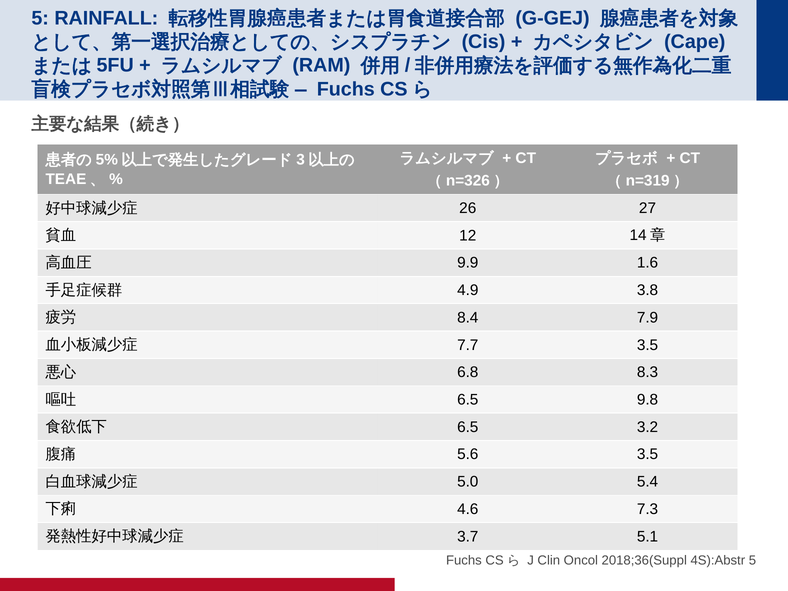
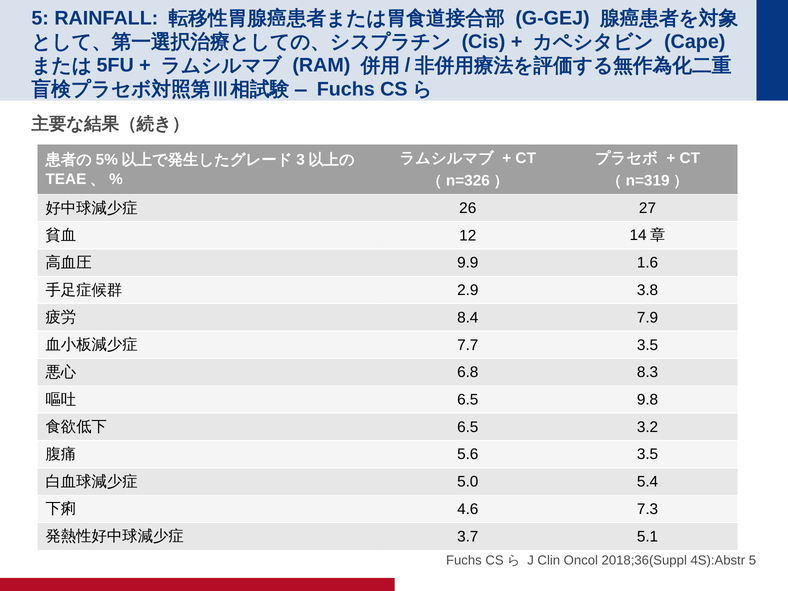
4.9: 4.9 -> 2.9
